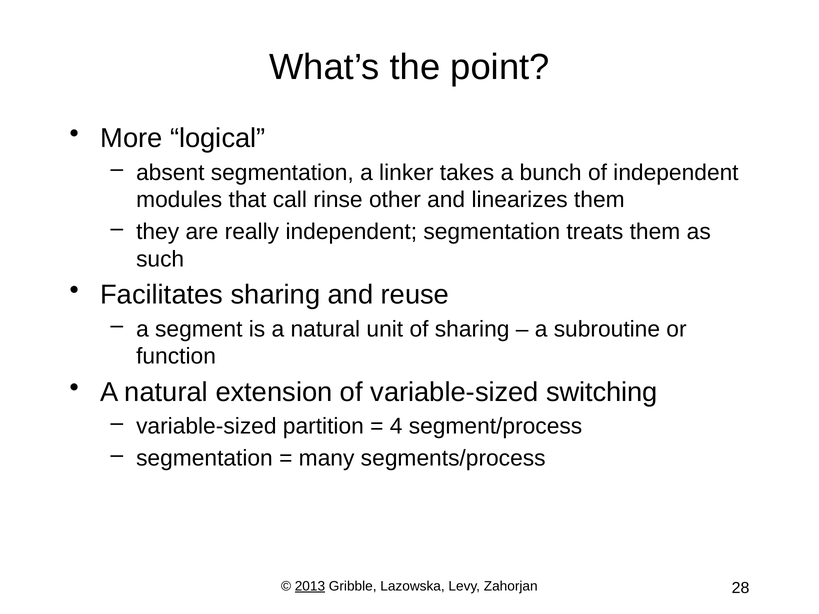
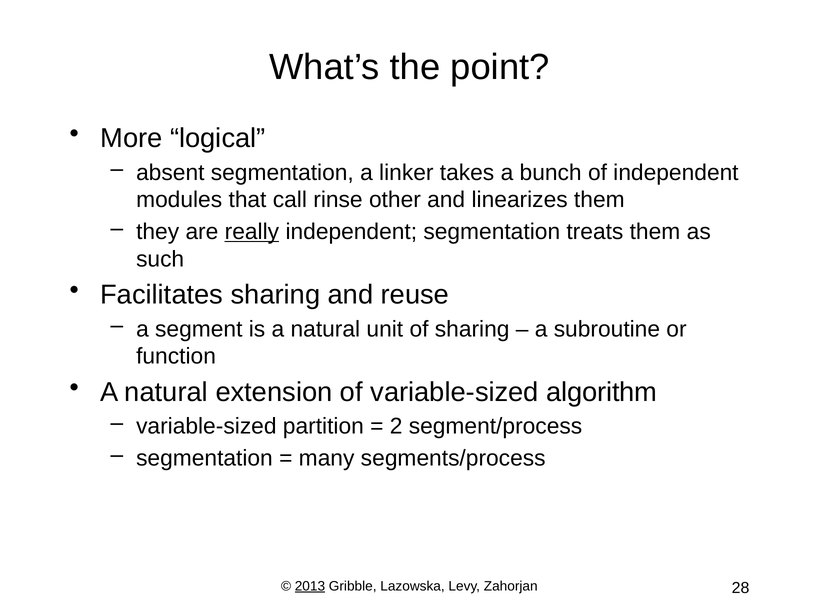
really underline: none -> present
switching: switching -> algorithm
4: 4 -> 2
